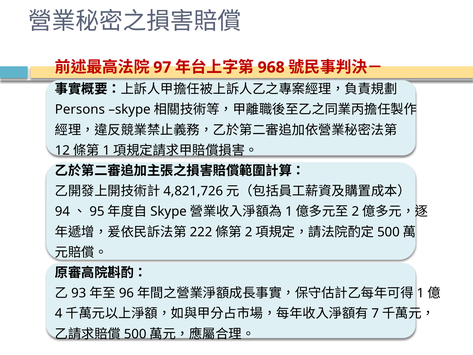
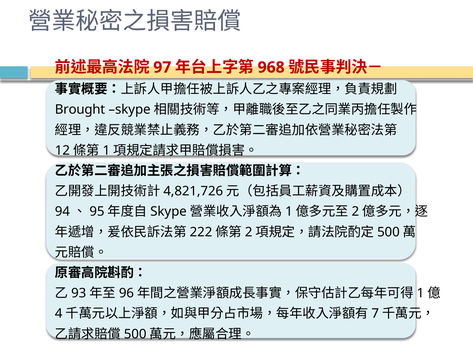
Persons: Persons -> Brought
